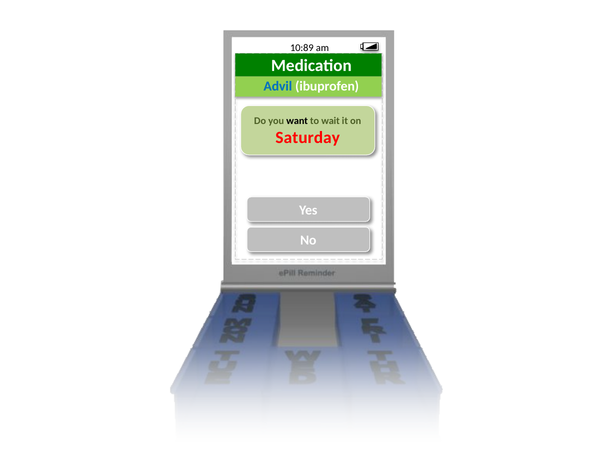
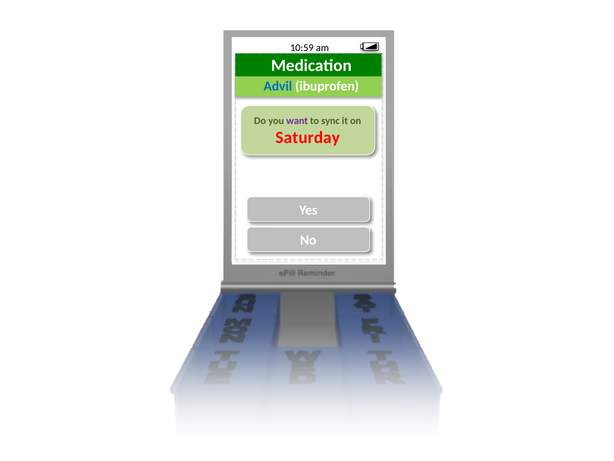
10:89: 10:89 -> 10:59
want colour: black -> purple
wait: wait -> sync
